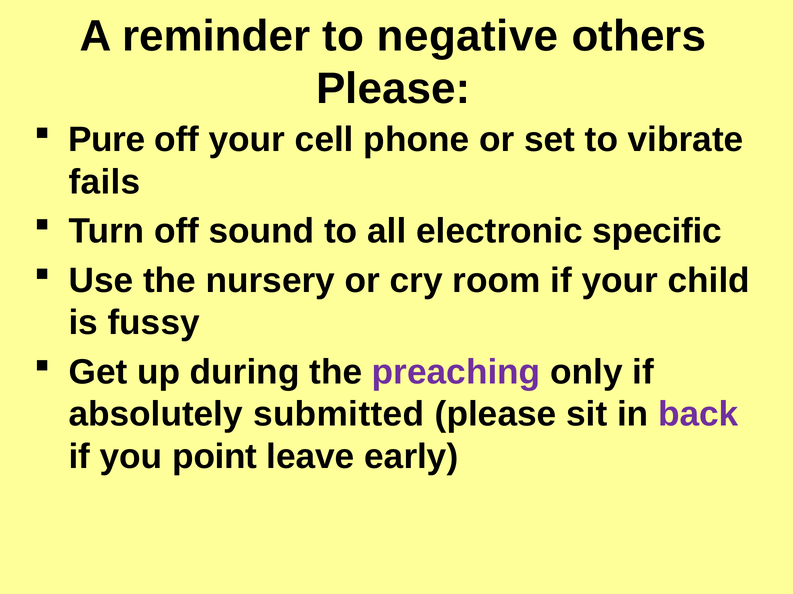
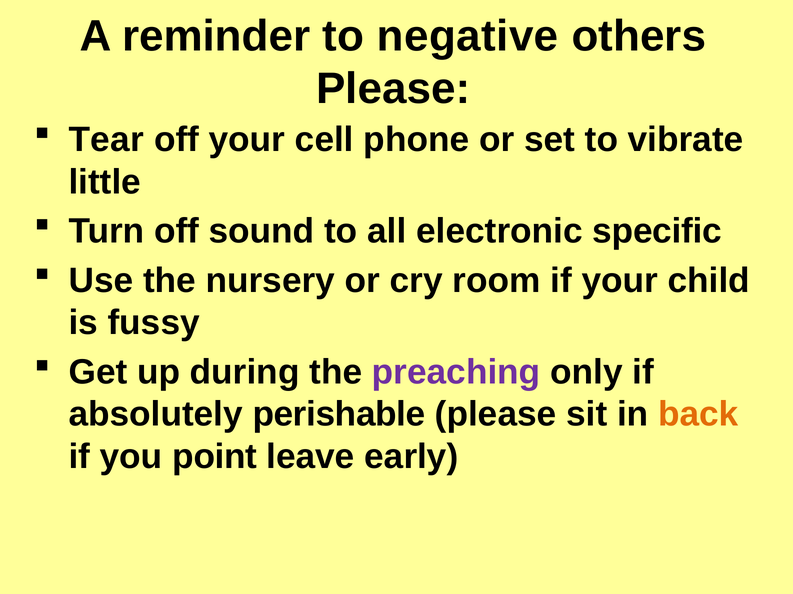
Pure: Pure -> Tear
fails: fails -> little
submitted: submitted -> perishable
back colour: purple -> orange
